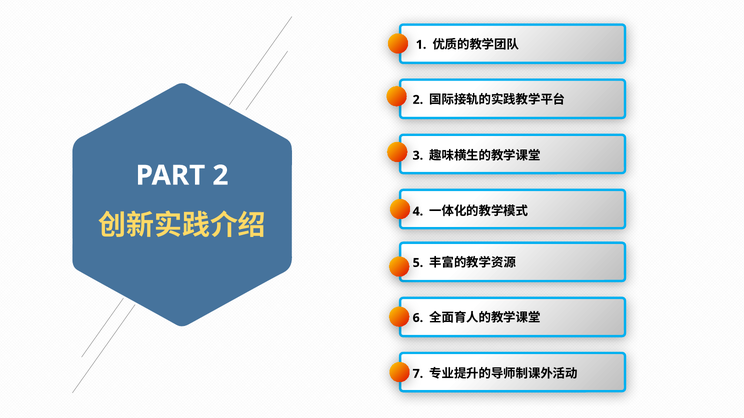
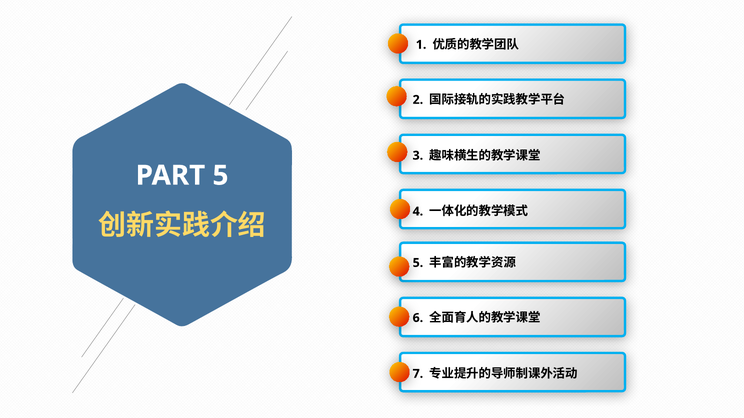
2 at (220, 176): 2 -> 5
